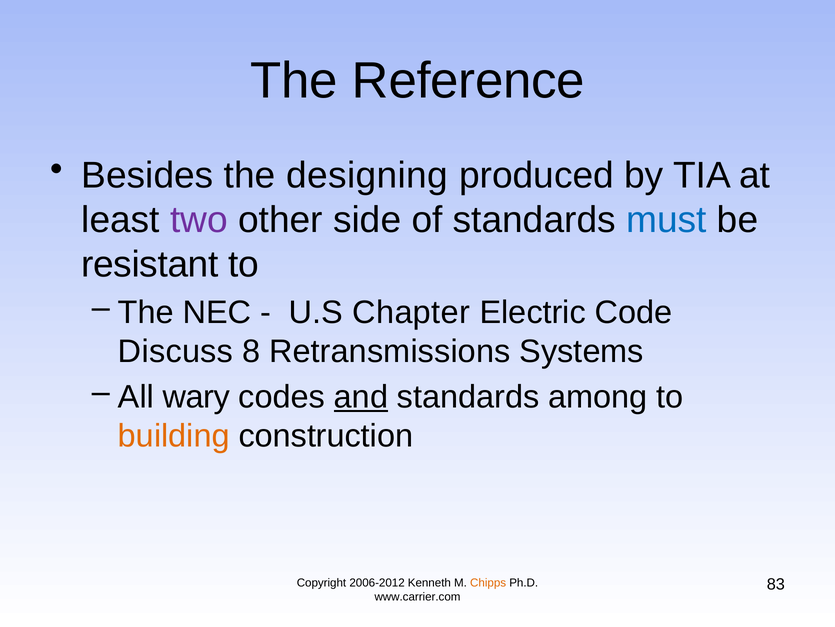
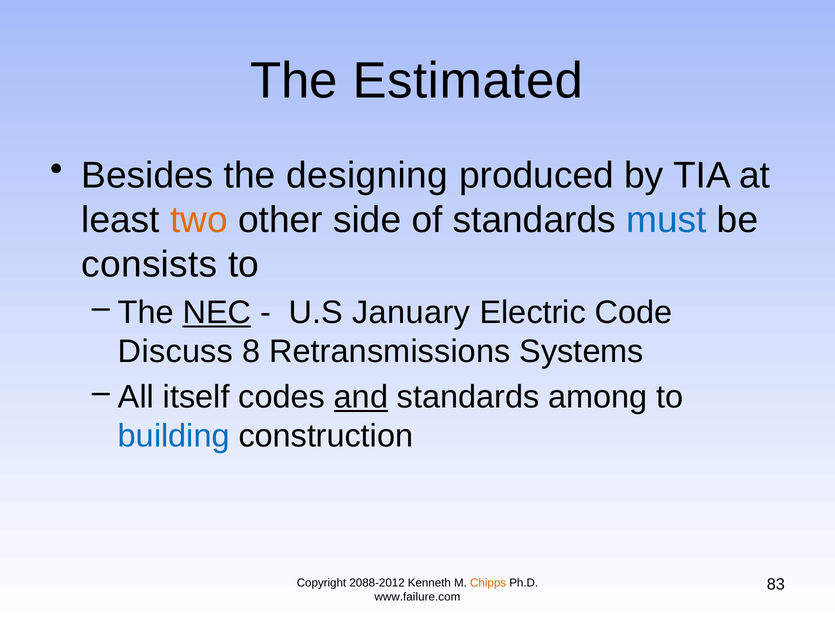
Reference: Reference -> Estimated
two colour: purple -> orange
resistant: resistant -> consists
NEC underline: none -> present
Chapter: Chapter -> January
wary: wary -> itself
building colour: orange -> blue
2006-2012: 2006-2012 -> 2088-2012
www.carrier.com: www.carrier.com -> www.failure.com
